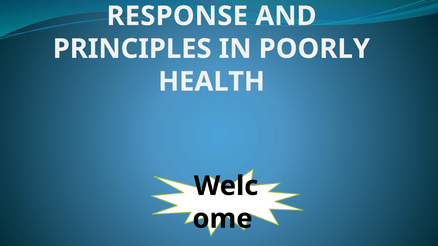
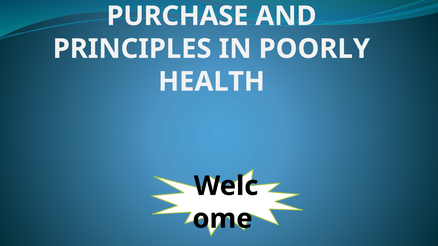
RESPONSE: RESPONSE -> PURCHASE
